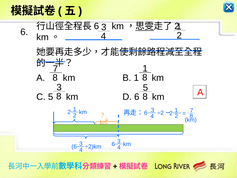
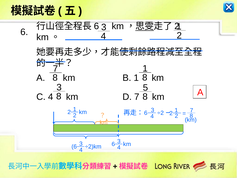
C 5: 5 -> 4
D 6: 6 -> 7
